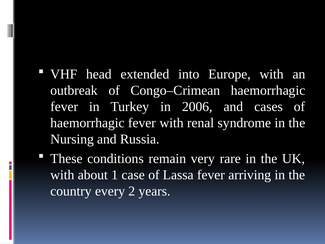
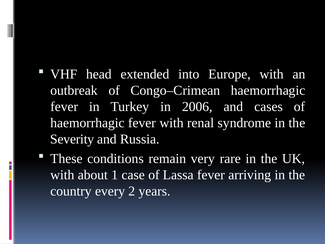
Nursing: Nursing -> Severity
